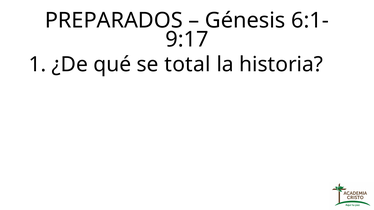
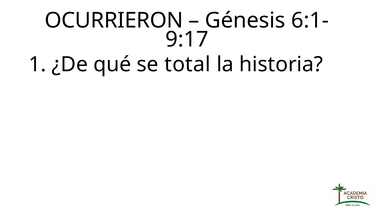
PREPARADOS: PREPARADOS -> OCURRIERON
